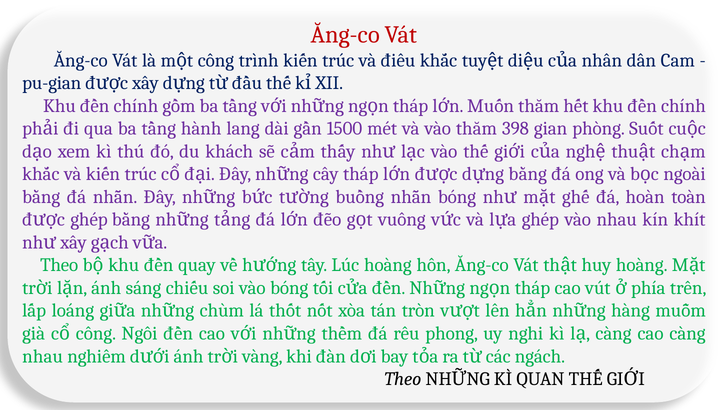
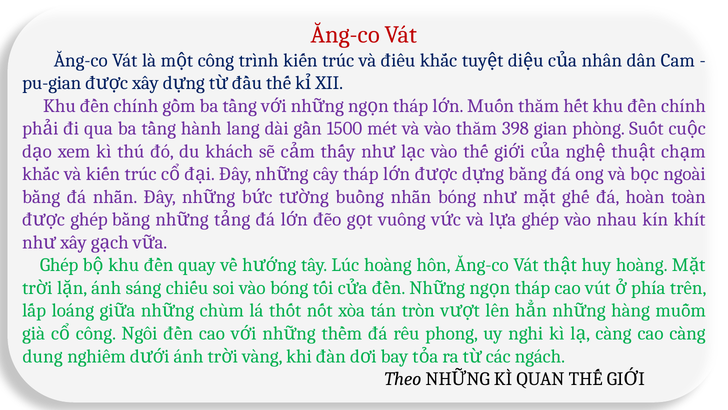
Theo at (59, 265): Theo -> Ghép
nhau at (43, 356): nhau -> dung
